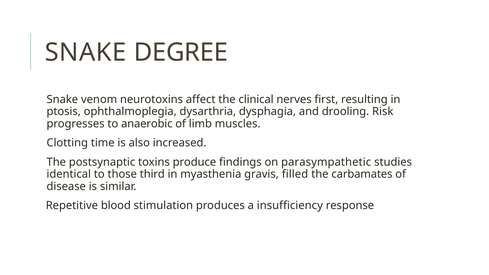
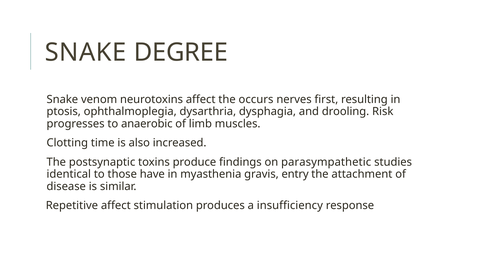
clinical: clinical -> occurs
third: third -> have
filled: filled -> entry
carbamates: carbamates -> attachment
Repetitive blood: blood -> affect
